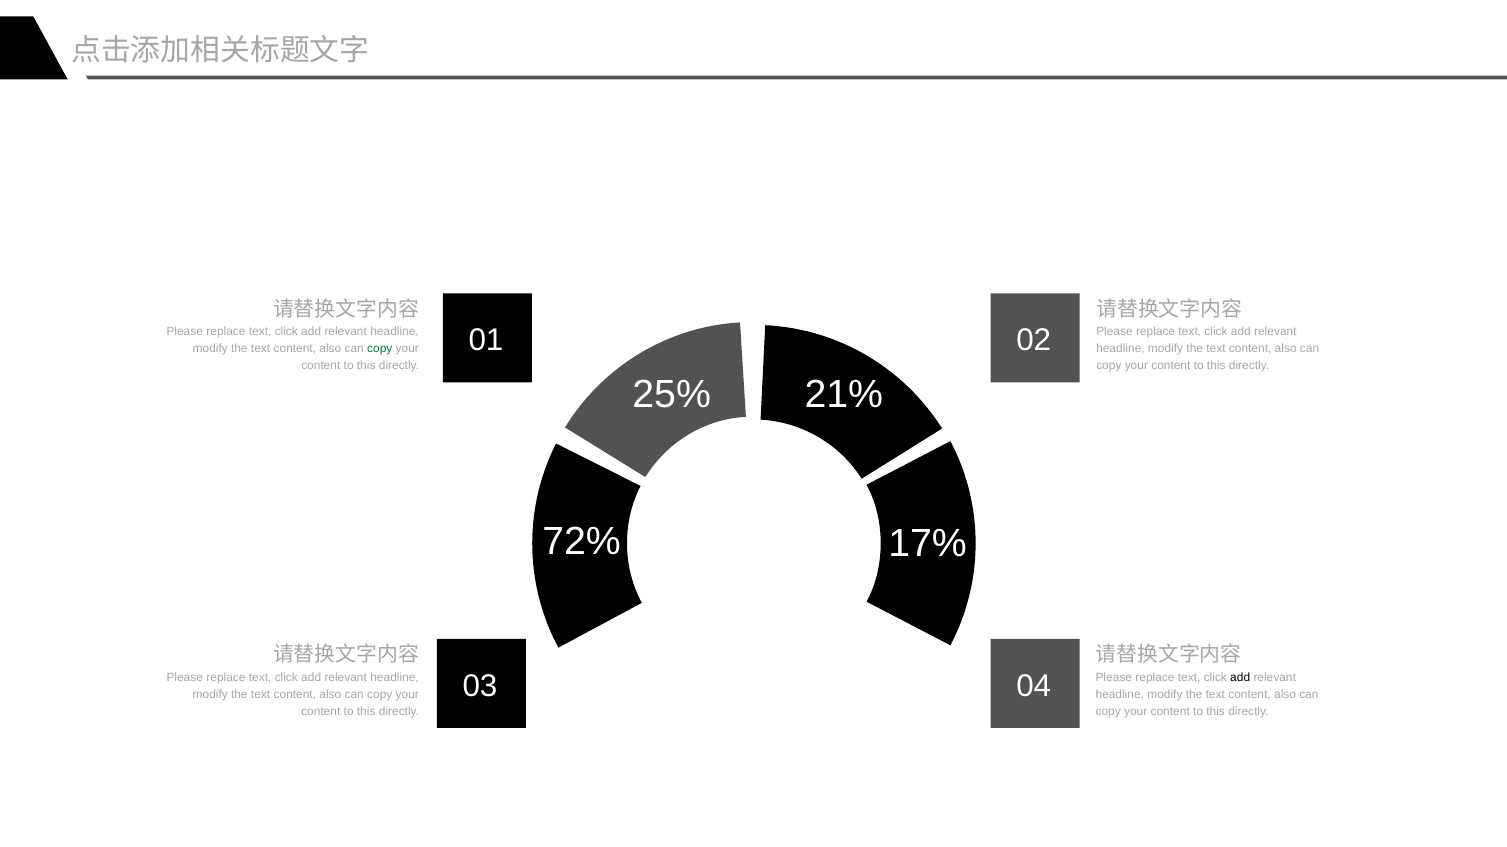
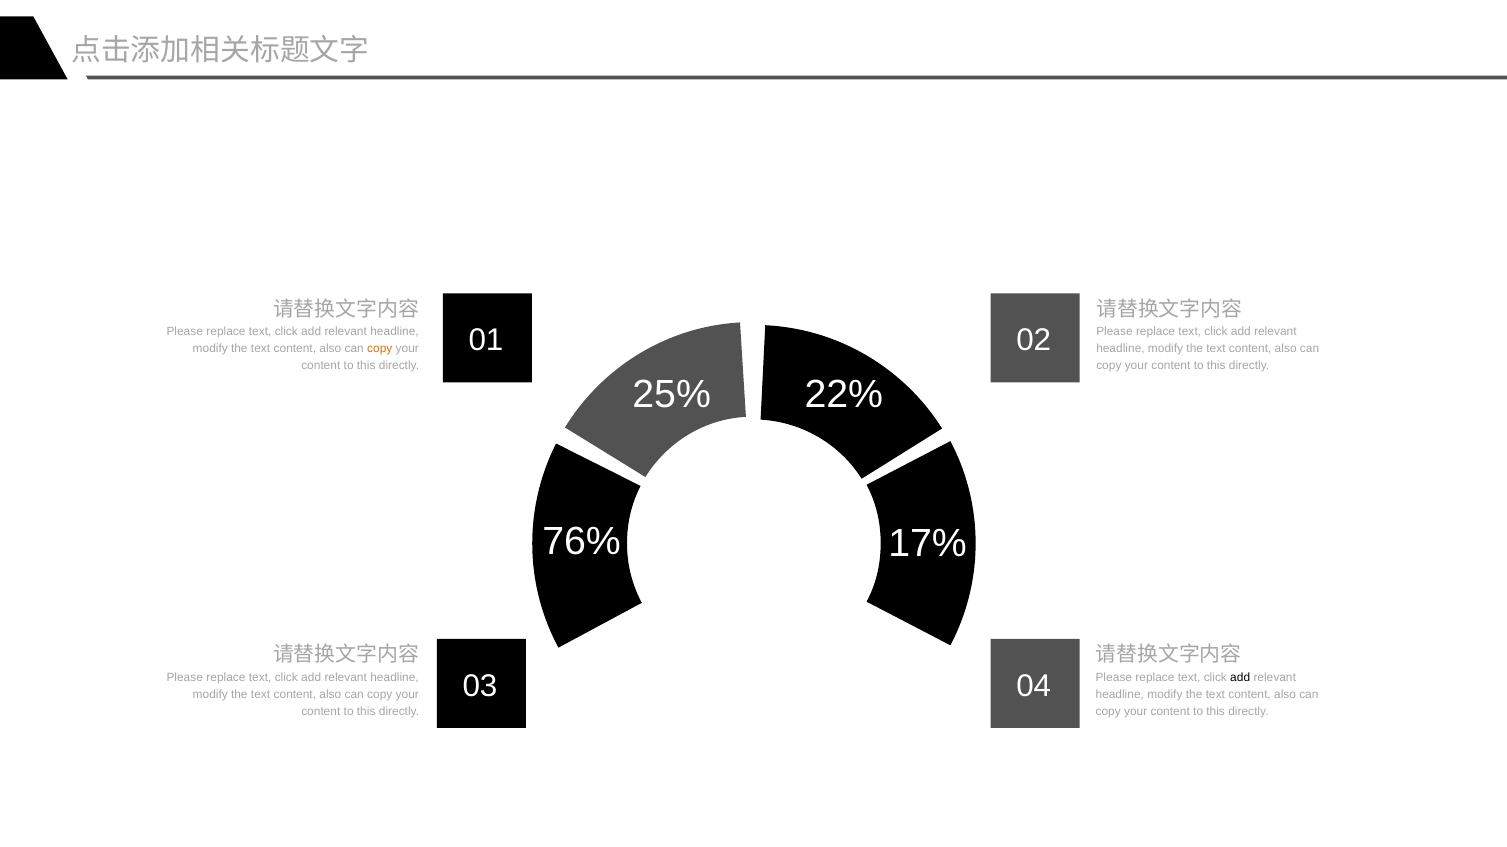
copy at (380, 349) colour: green -> orange
21%: 21% -> 22%
72%: 72% -> 76%
